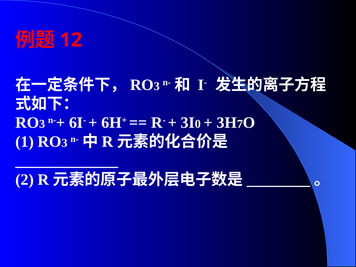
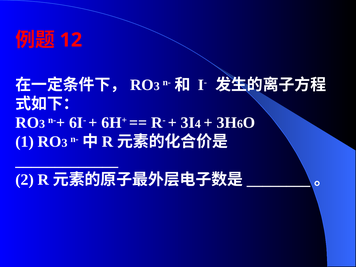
0: 0 -> 4
7: 7 -> 6
